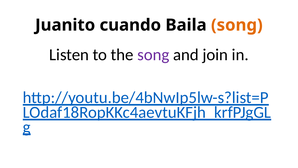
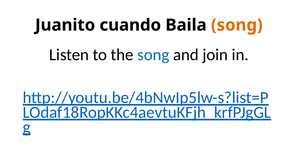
song at (153, 55) colour: purple -> blue
